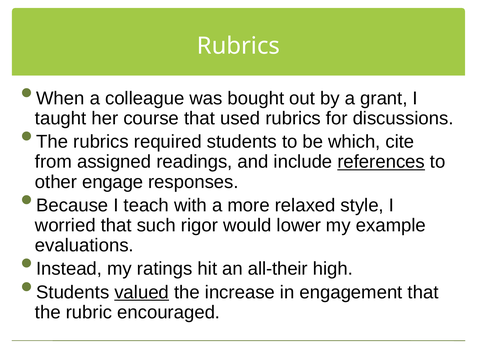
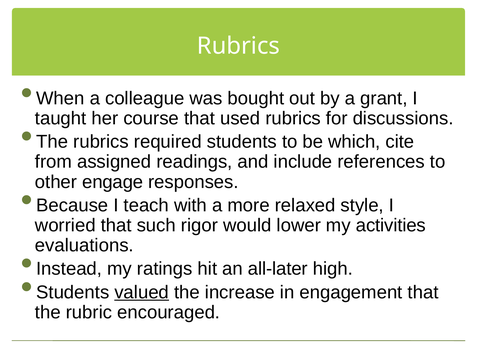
references underline: present -> none
example: example -> activities
all-their: all-their -> all-later
